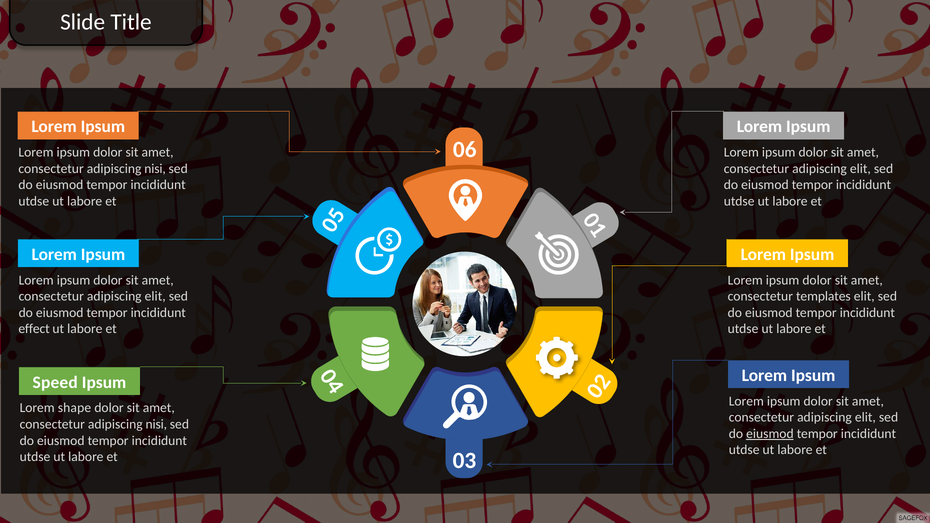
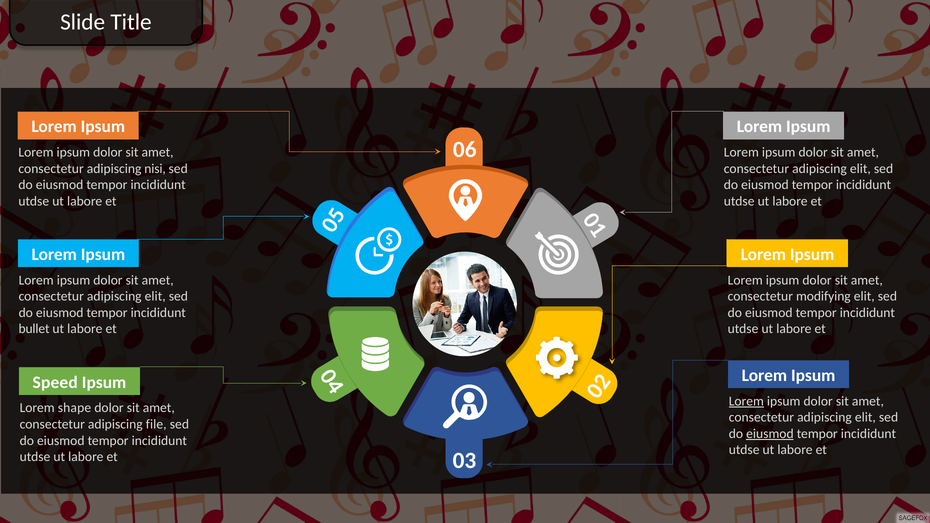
templates: templates -> modifying
effect: effect -> bullet
Lorem at (746, 401) underline: none -> present
nisi at (156, 424): nisi -> file
